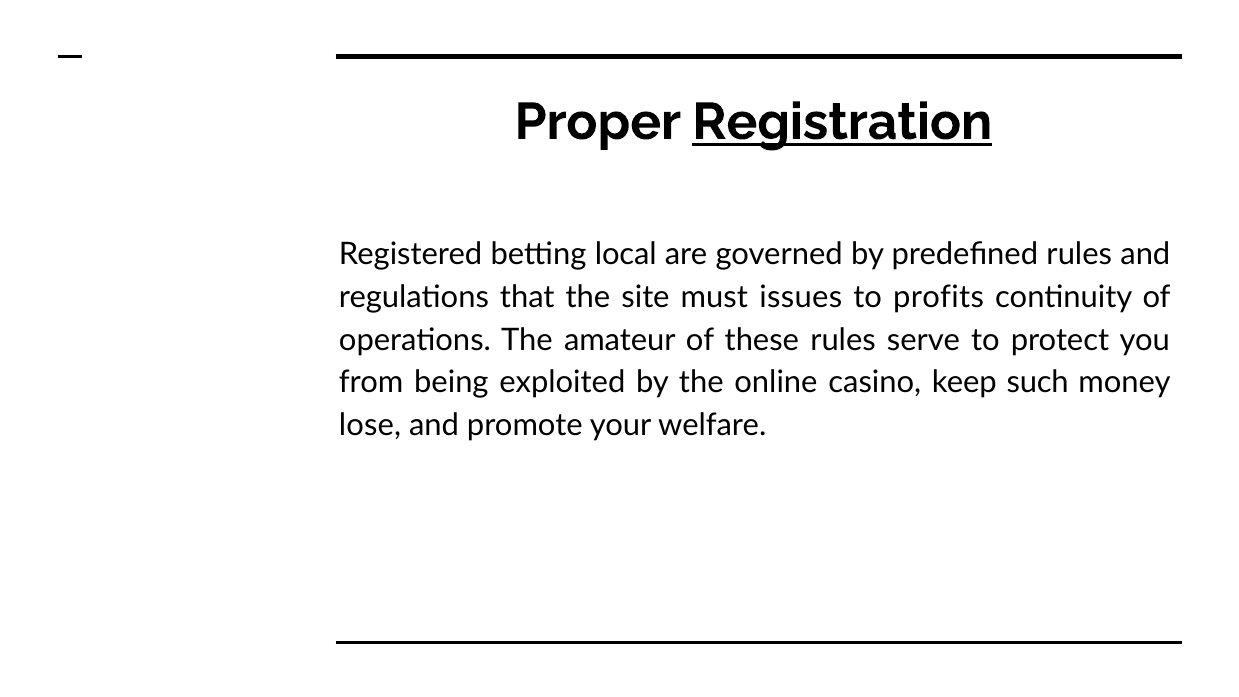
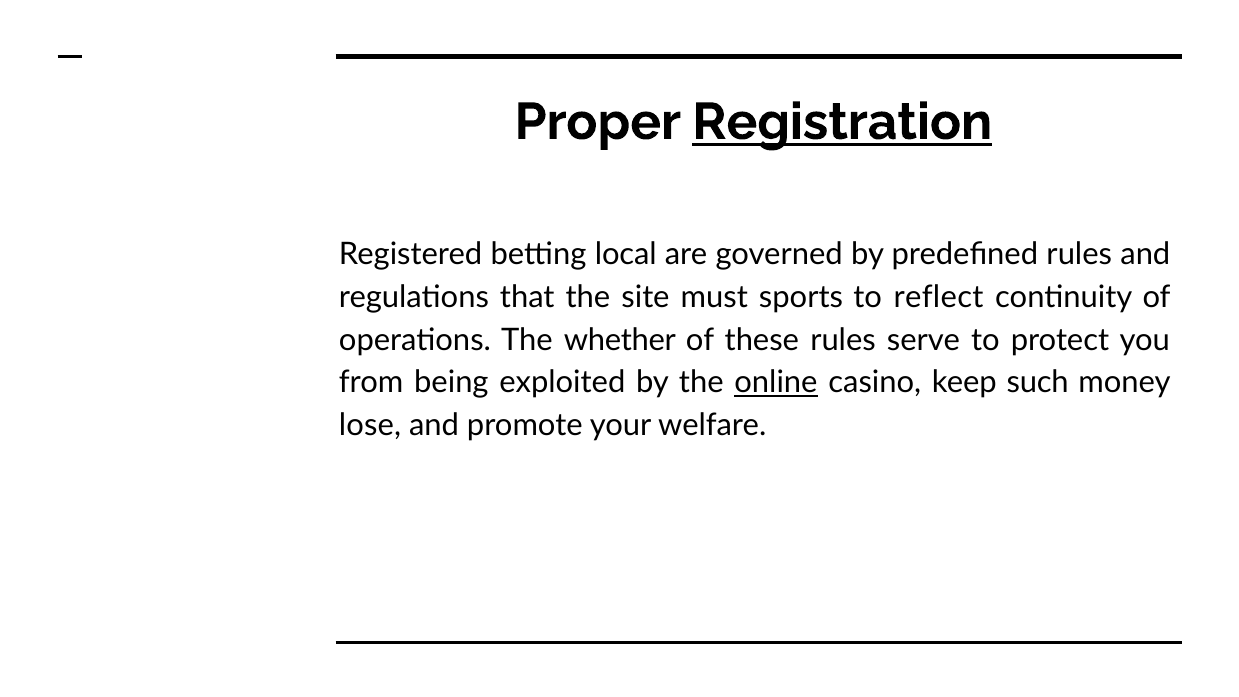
issues: issues -> sports
profits: profits -> reflect
amateur: amateur -> whether
online underline: none -> present
